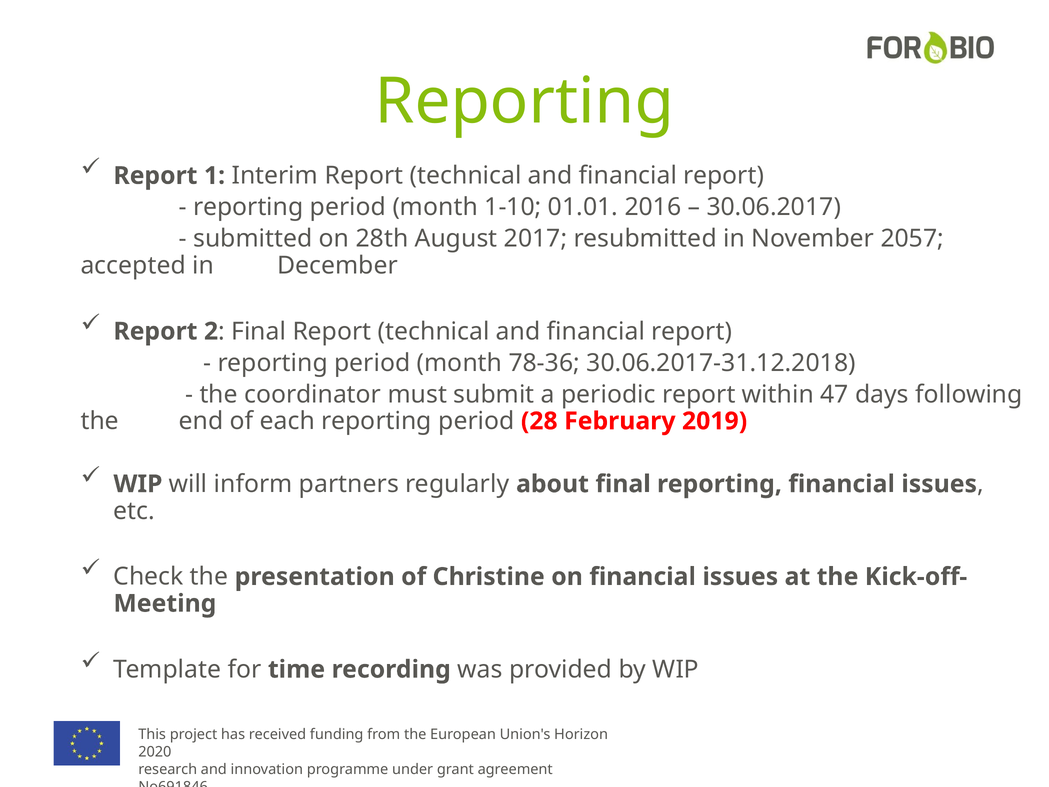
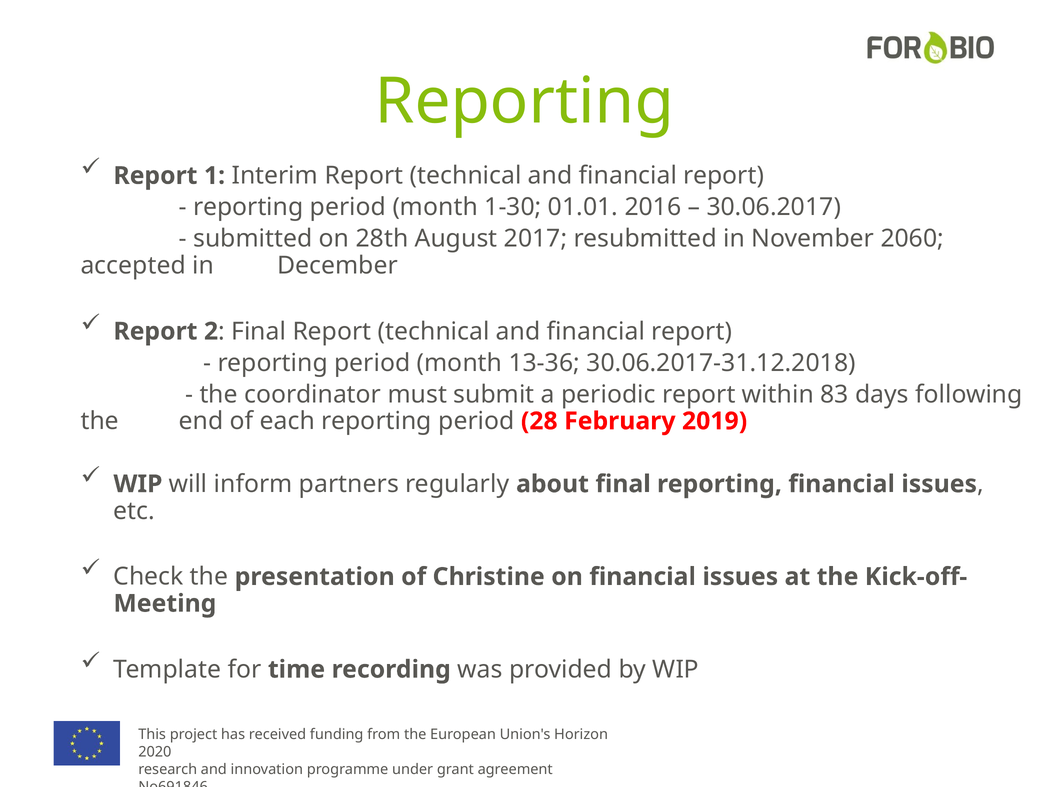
1-10: 1-10 -> 1-30
2057: 2057 -> 2060
78-36: 78-36 -> 13-36
47: 47 -> 83
